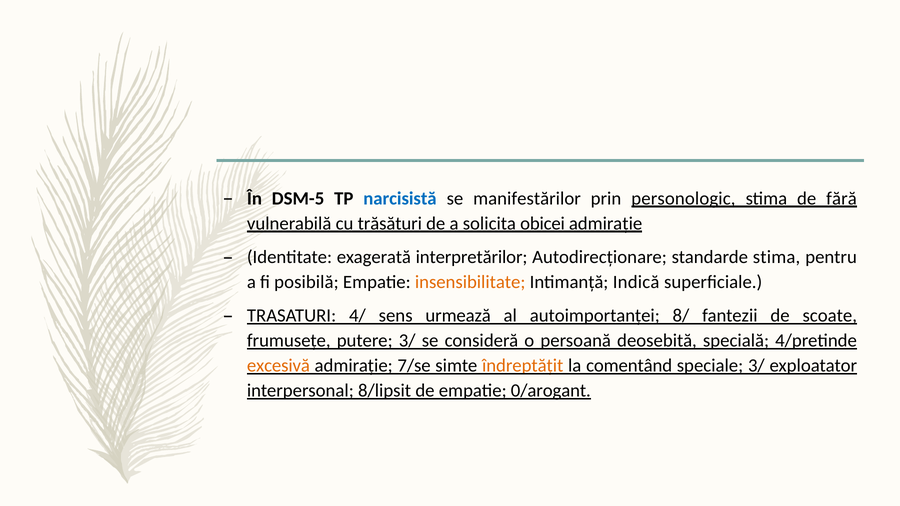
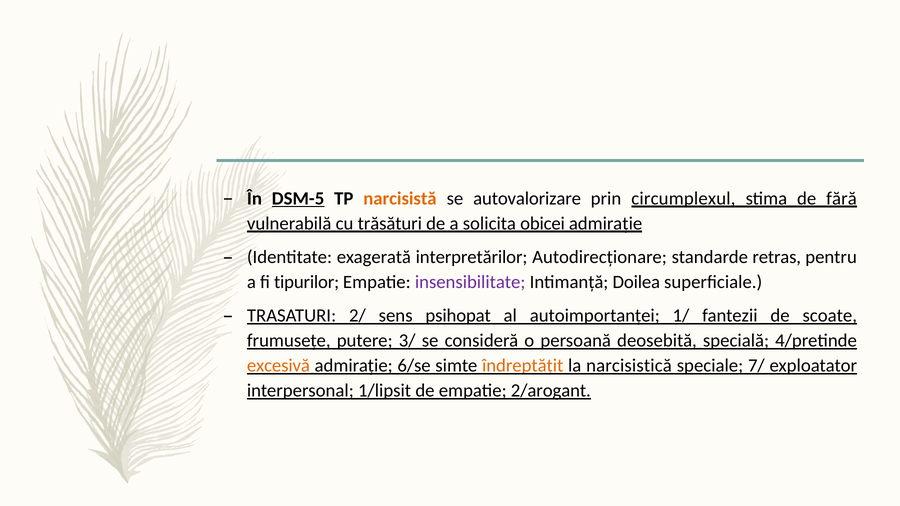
DSM-5 underline: none -> present
narcisistă colour: blue -> orange
manifestărilor: manifestărilor -> autovalorizare
personologic: personologic -> circumplexul
standarde stima: stima -> retras
posibilă: posibilă -> tipurilor
insensibilitate colour: orange -> purple
Indică: Indică -> Doilea
4/: 4/ -> 2/
urmează: urmează -> psihopat
8/: 8/ -> 1/
7/se: 7/se -> 6/se
comentând: comentând -> narcisistică
speciale 3/: 3/ -> 7/
8/lipsit: 8/lipsit -> 1/lipsit
0/arogant: 0/arogant -> 2/arogant
